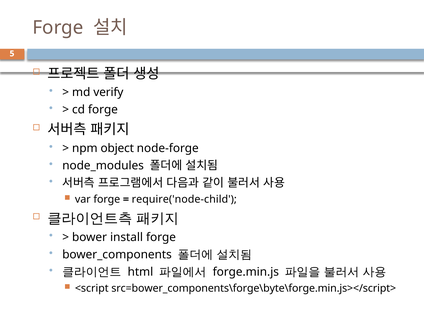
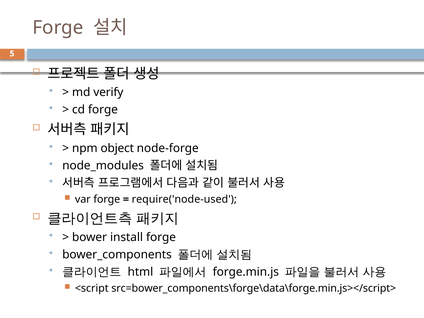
require('node-child: require('node-child -> require('node-used
src=bower_components\forge\byte\forge.min.js></script>: src=bower_components\forge\byte\forge.min.js></script> -> src=bower_components\forge\data\forge.min.js></script>
